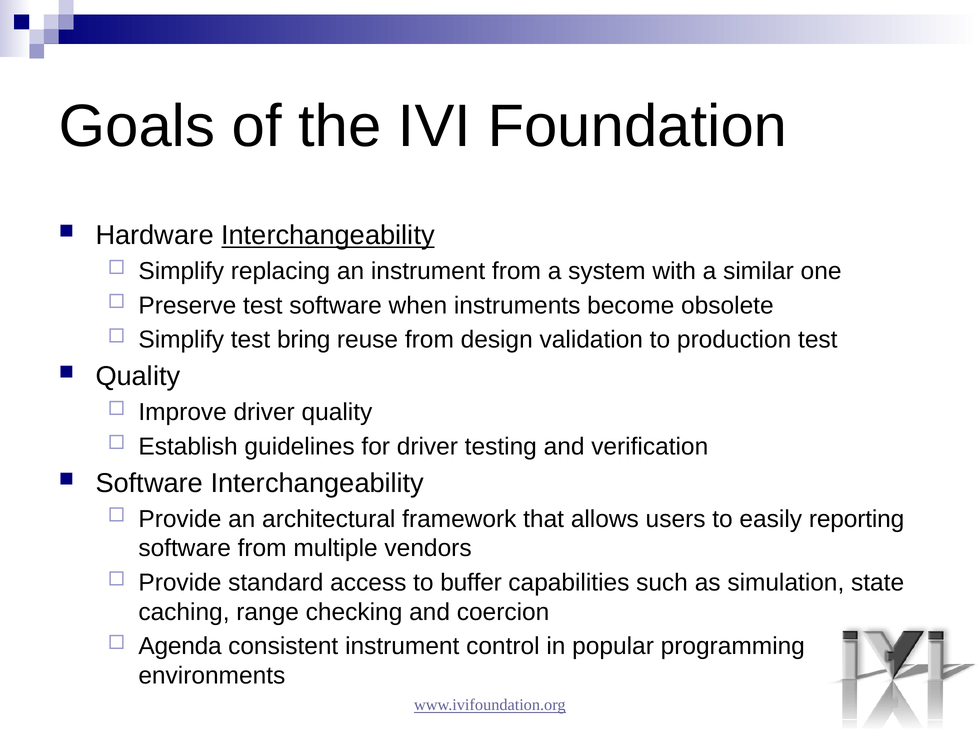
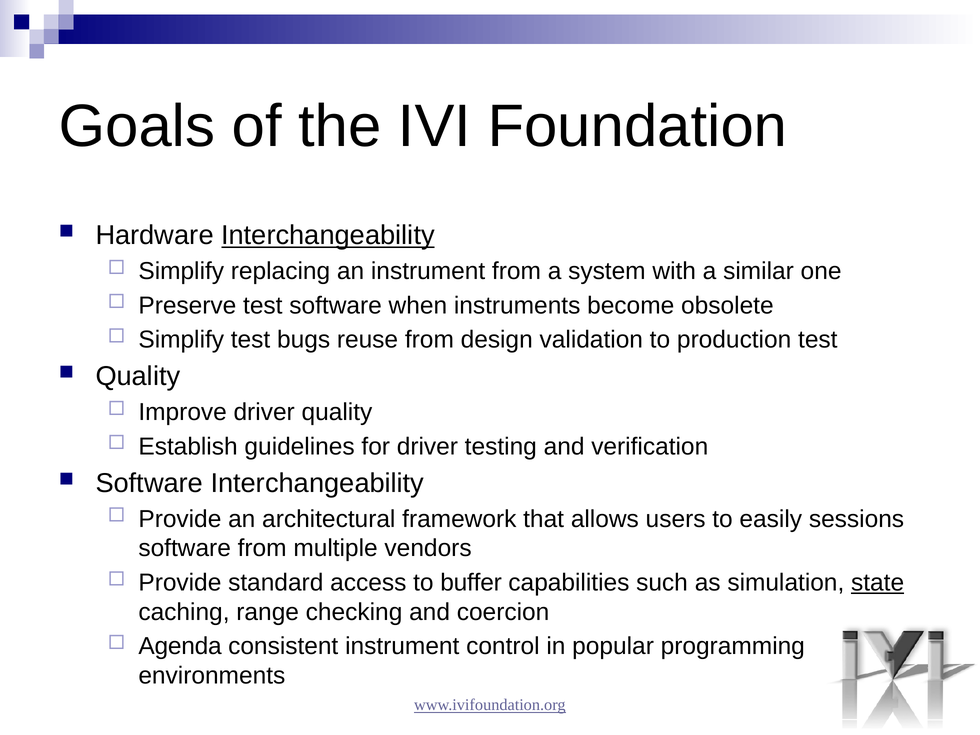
bring: bring -> bugs
reporting: reporting -> sessions
state underline: none -> present
